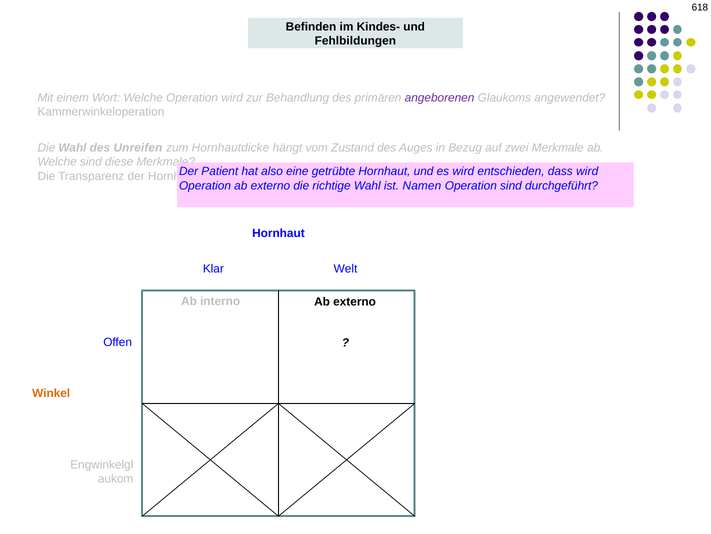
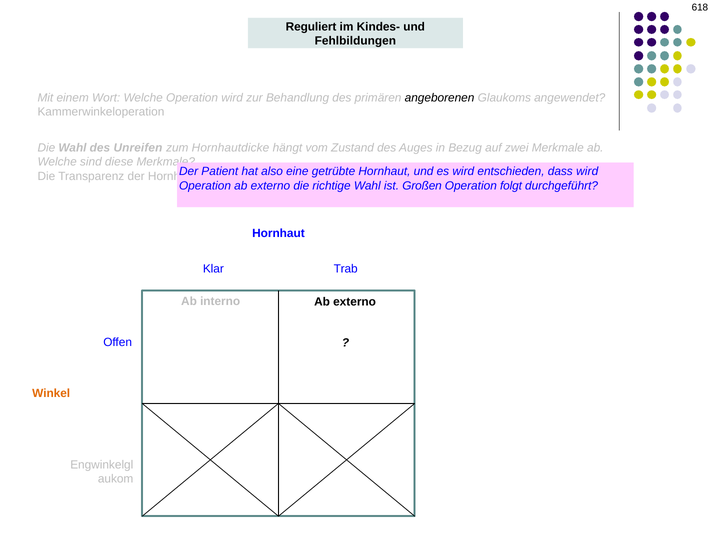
Befinden: Befinden -> Reguliert
angeborenen colour: purple -> black
Namen: Namen -> Großen
Operation sind: sind -> folgt
Welt: Welt -> Trab
